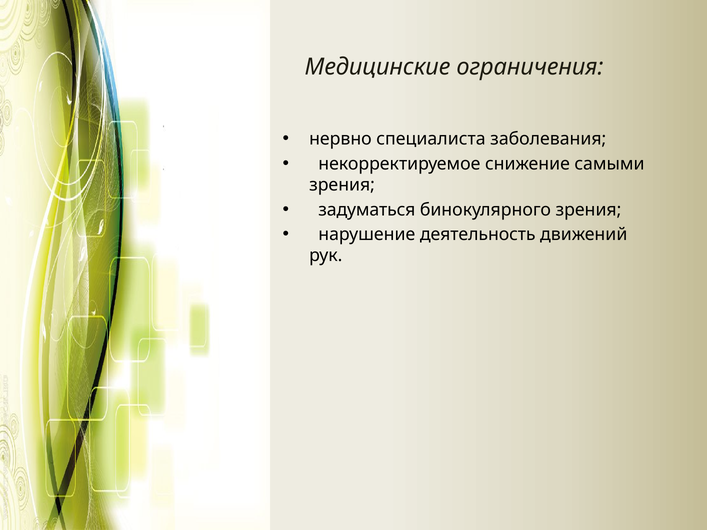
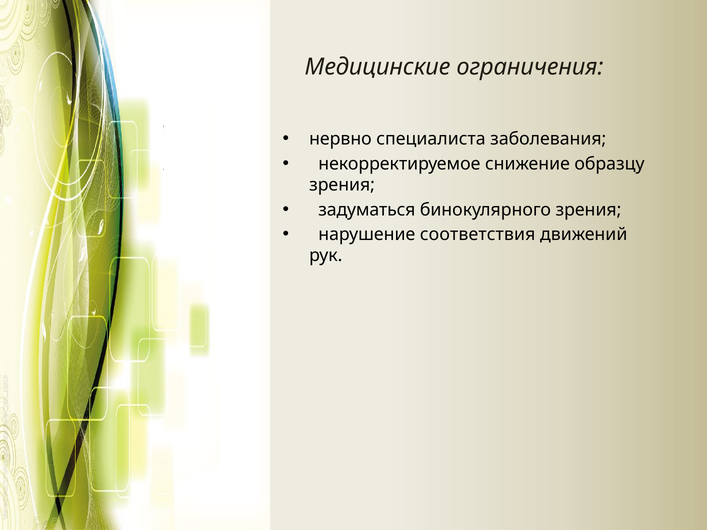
самыми: самыми -> образцу
деятельность: деятельность -> соответствия
